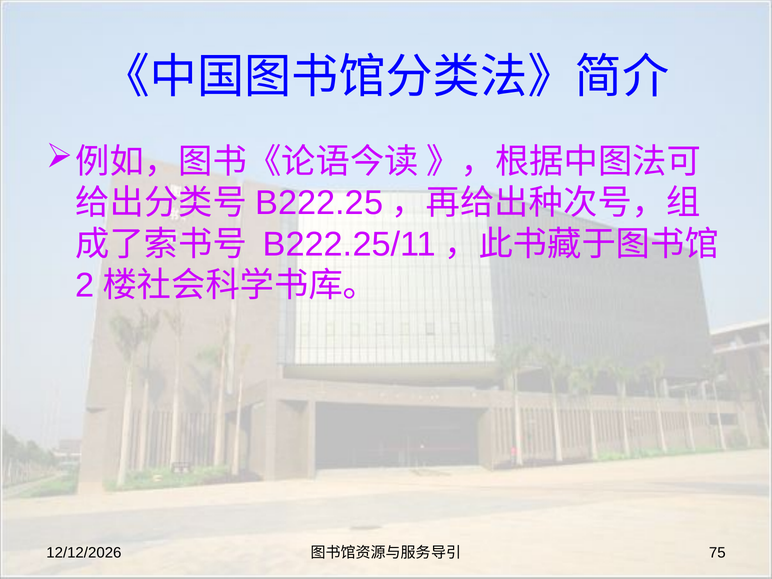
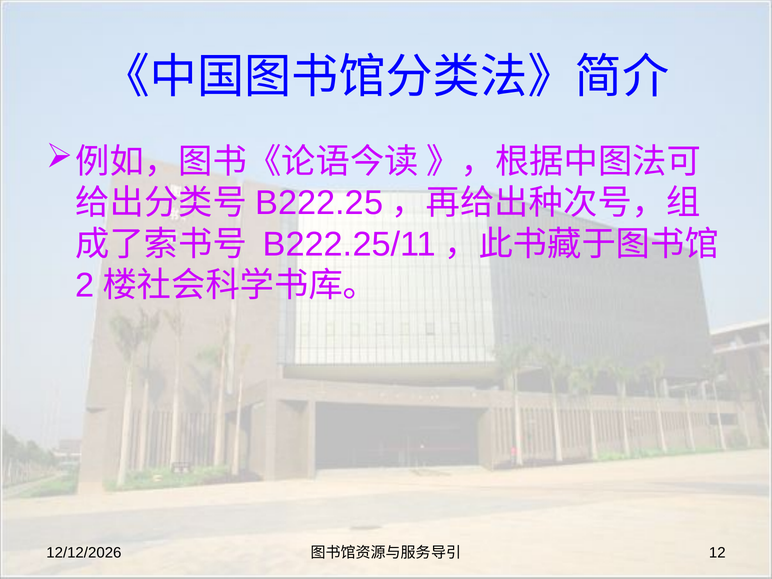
75: 75 -> 12
